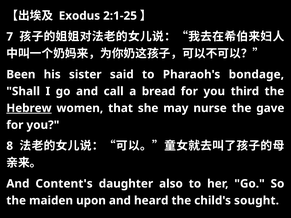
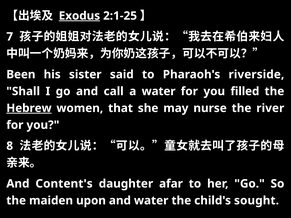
Exodus underline: none -> present
bondage: bondage -> riverside
a bread: bread -> water
third: third -> filled
gave: gave -> river
also: also -> afar
and heard: heard -> water
